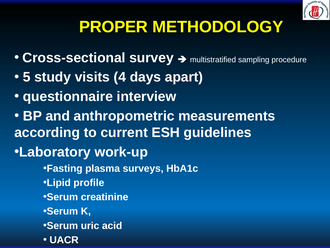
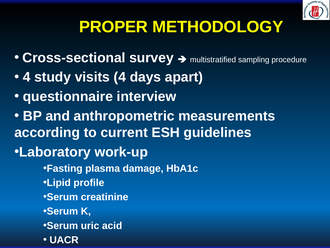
5 at (27, 77): 5 -> 4
surveys: surveys -> damage
